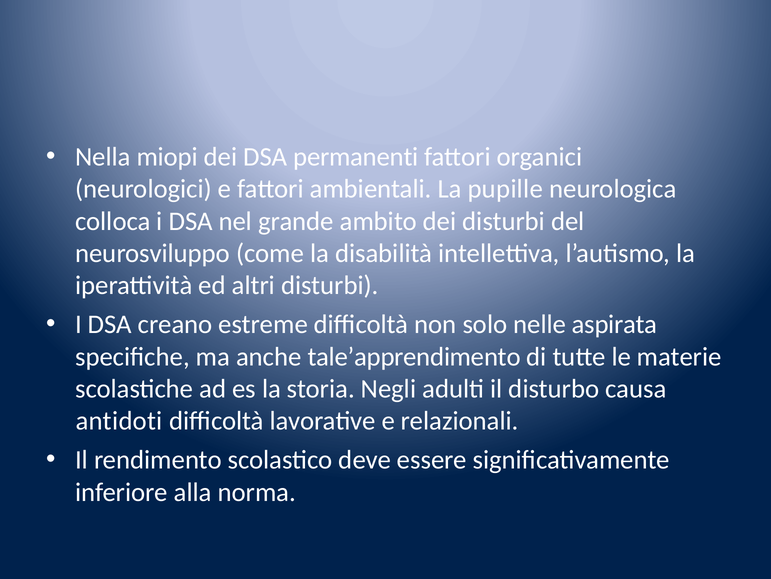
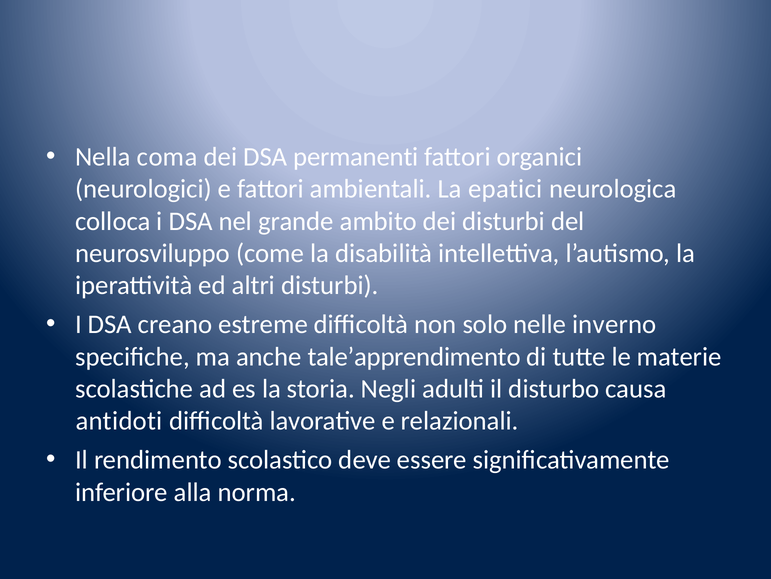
miopi: miopi -> coma
pupille: pupille -> epatici
aspirata: aspirata -> inverno
